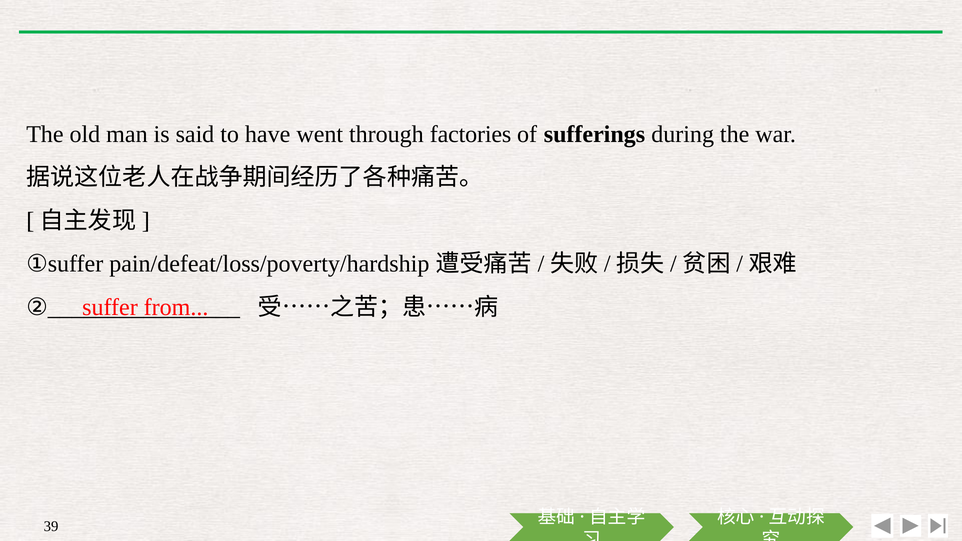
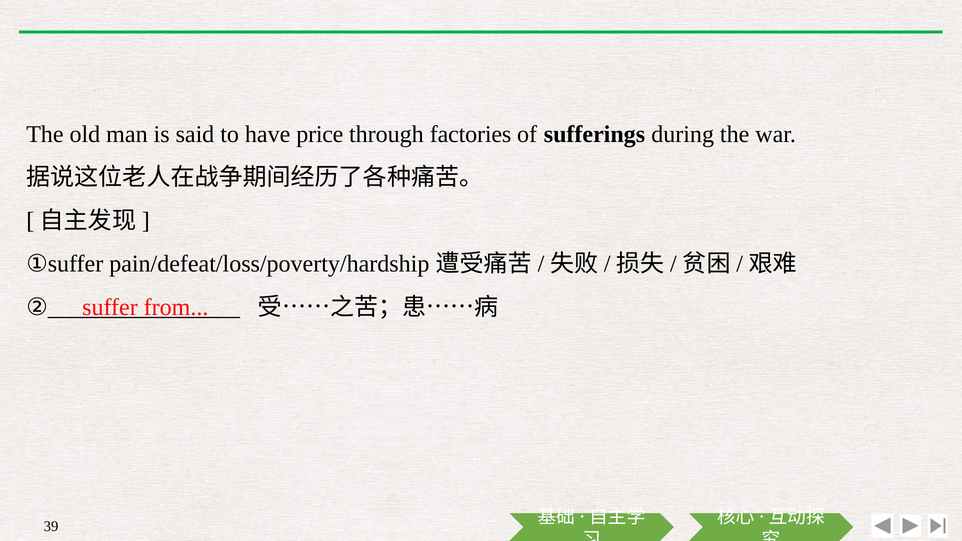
went: went -> price
